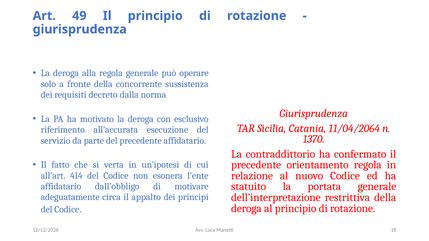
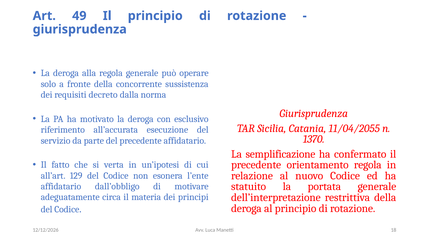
11/04/2064: 11/04/2064 -> 11/04/2055
contraddittorio: contraddittorio -> semplificazione
414: 414 -> 129
appalto: appalto -> materia
